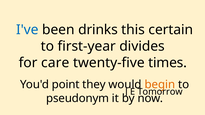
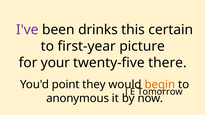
I've colour: blue -> purple
divides: divides -> picture
care: care -> your
times: times -> there
pseudonym: pseudonym -> anonymous
